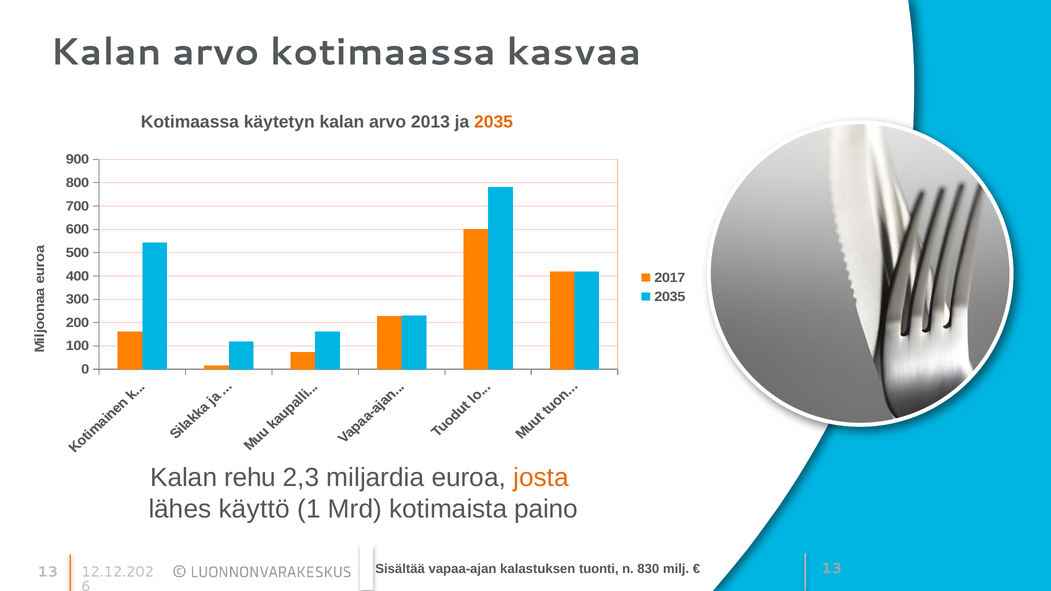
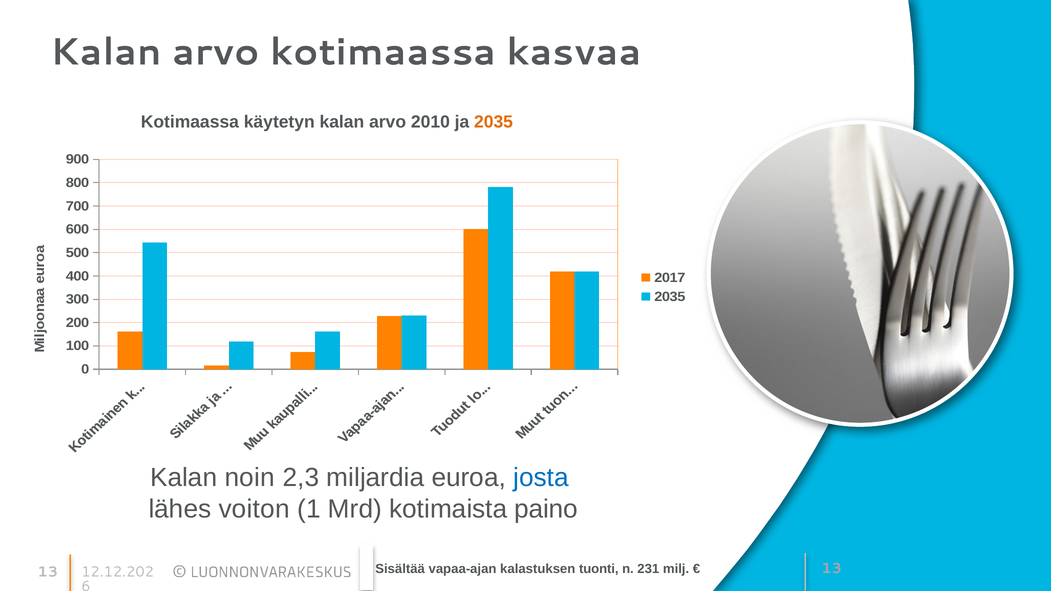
2013: 2013 -> 2010
rehu: rehu -> noin
josta colour: orange -> blue
käyttö: käyttö -> voiton
830: 830 -> 231
